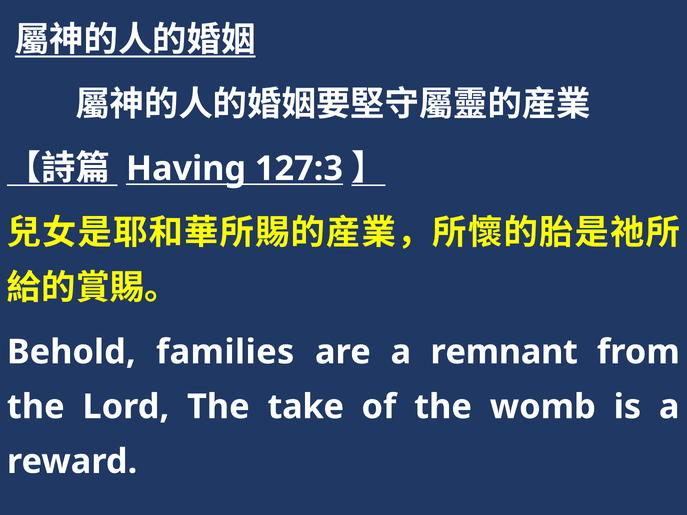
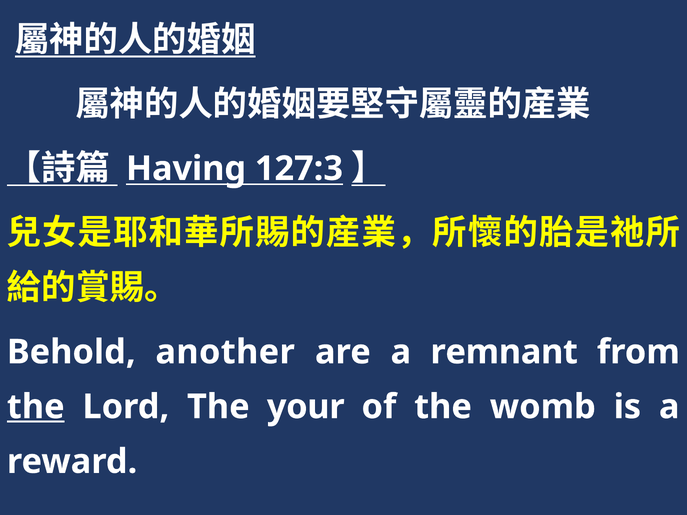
families: families -> another
the at (36, 407) underline: none -> present
take: take -> your
